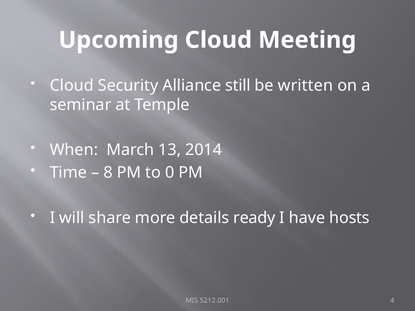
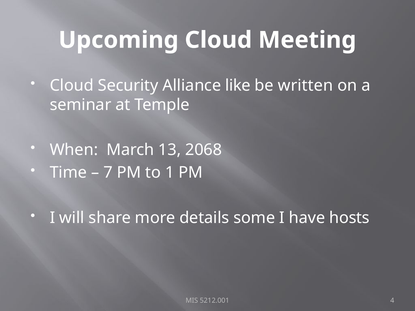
still: still -> like
2014: 2014 -> 2068
8: 8 -> 7
0: 0 -> 1
ready: ready -> some
